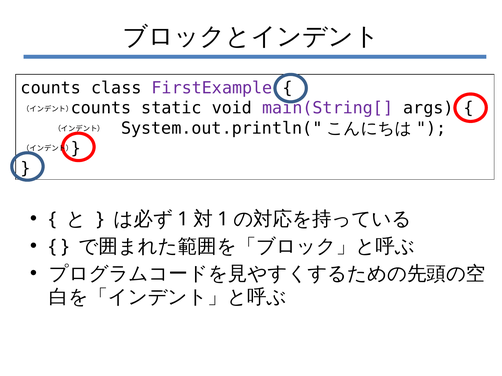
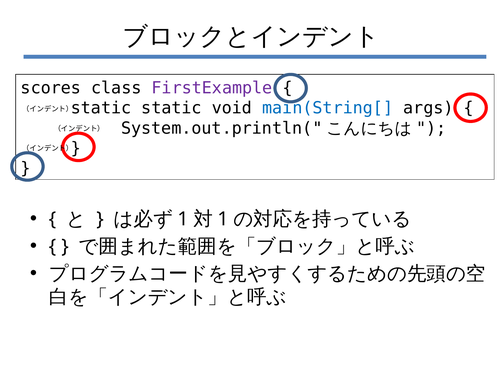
counts at (51, 88): counts -> scores
counts at (101, 108): counts -> static
main(String[ colour: purple -> blue
